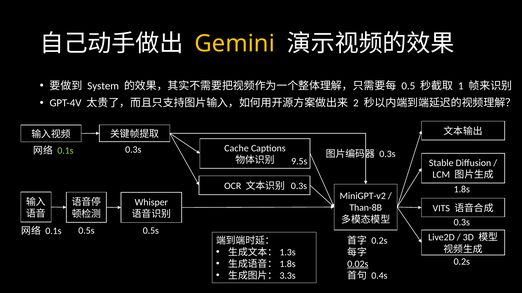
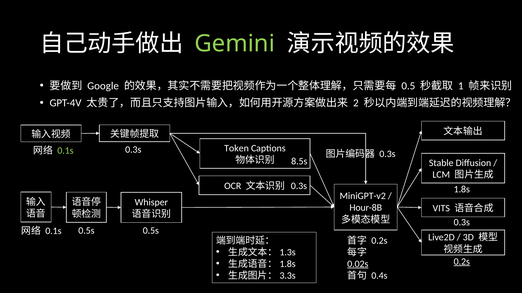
Gemini colour: yellow -> light green
System: System -> Google
Cache: Cache -> Token
9.5s: 9.5s -> 8.5s
Than-8B: Than-8B -> Hour-8B
0.2s at (462, 262) underline: none -> present
